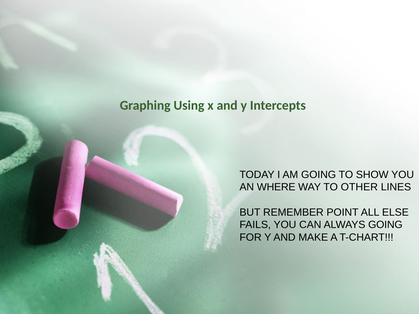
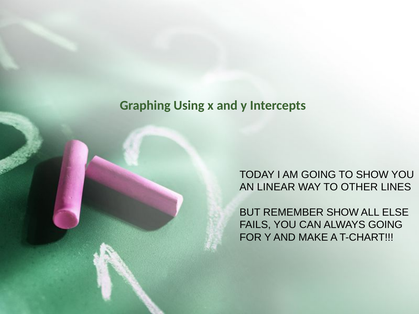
WHERE: WHERE -> LINEAR
REMEMBER POINT: POINT -> SHOW
